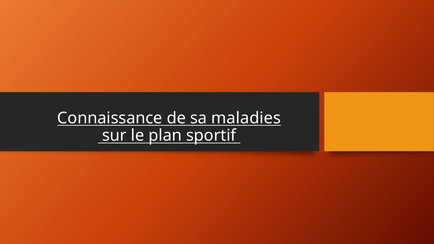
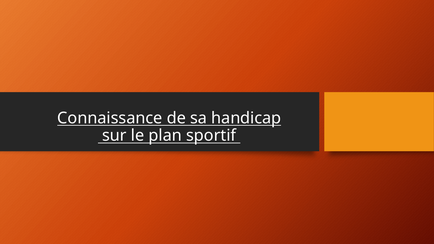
maladies: maladies -> handicap
